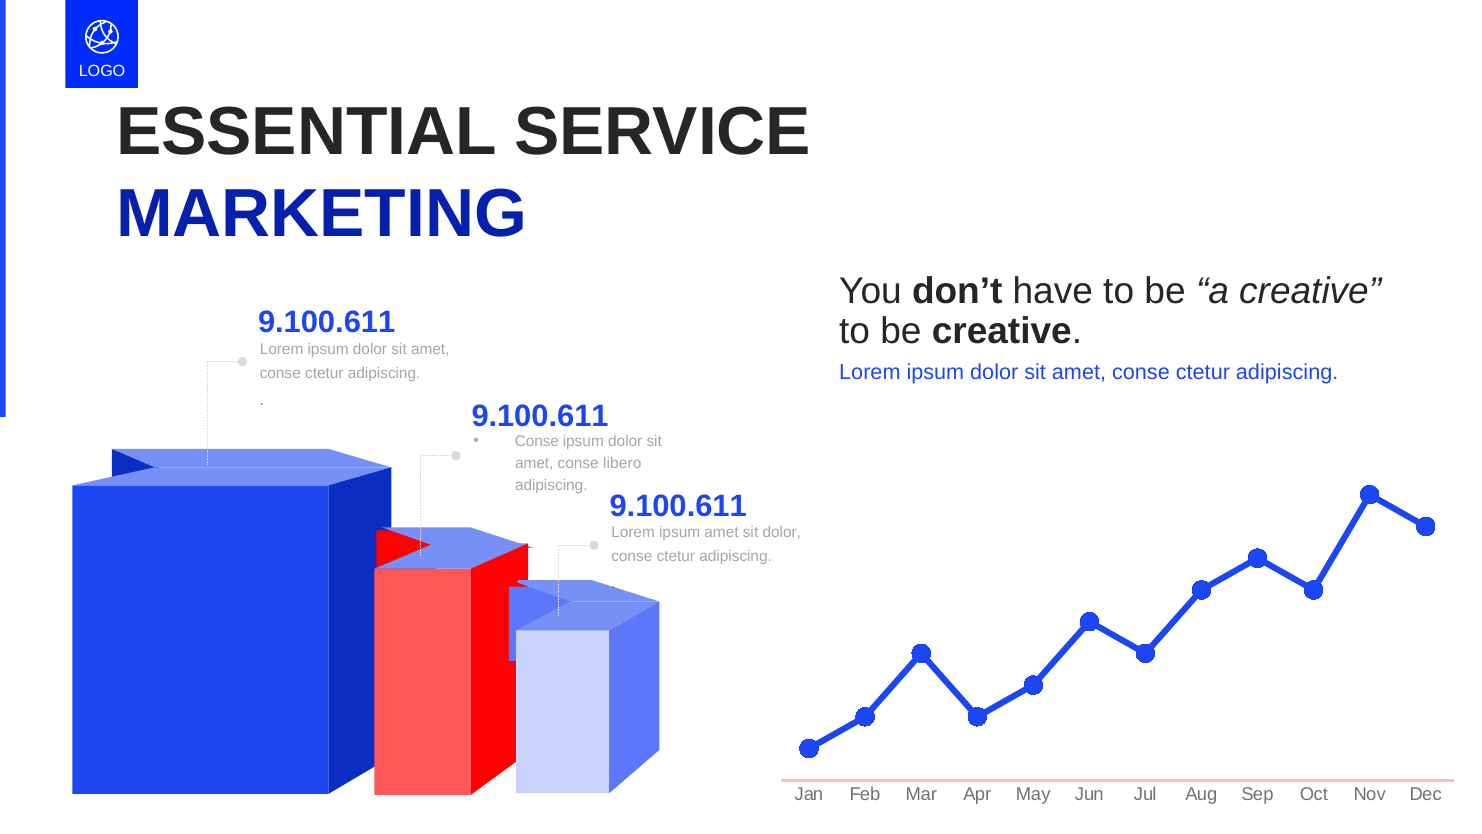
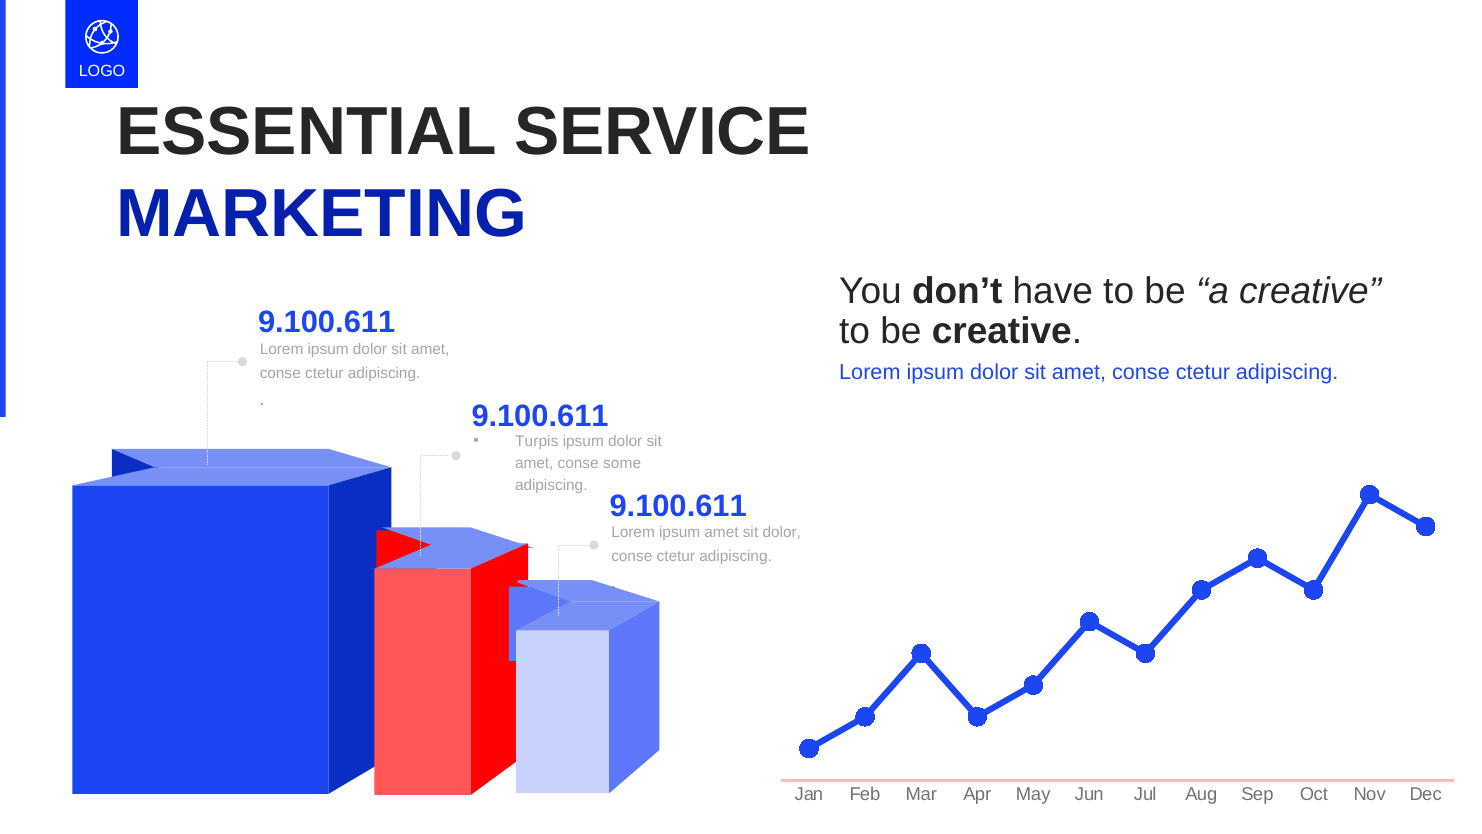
Conse at (537, 441): Conse -> Turpis
libero: libero -> some
